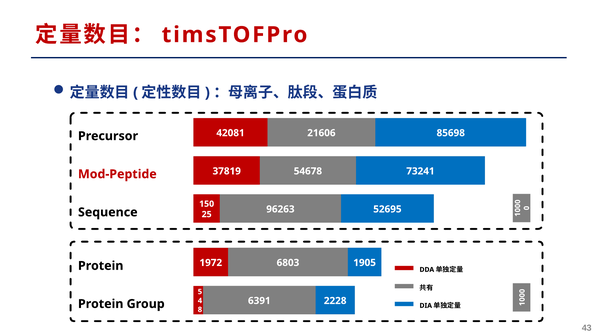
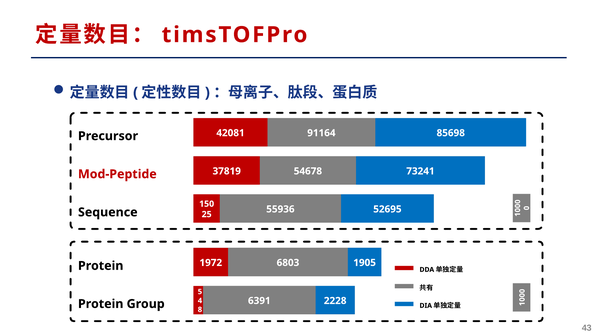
21606: 21606 -> 91164
96263: 96263 -> 55936
